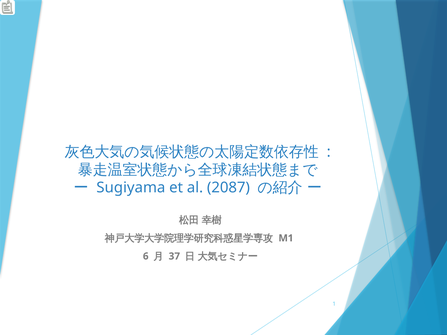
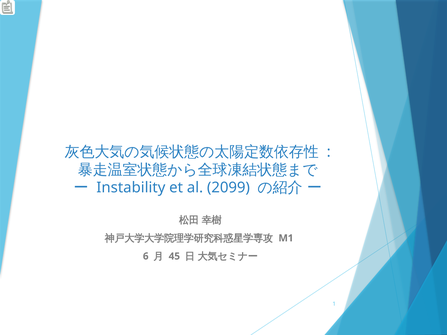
Sugiyama: Sugiyama -> Instability
2087: 2087 -> 2099
37: 37 -> 45
